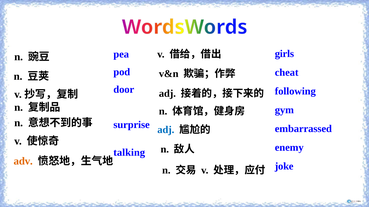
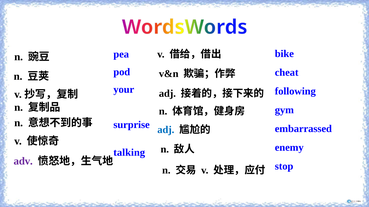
girls: girls -> bike
door: door -> your
adv colour: orange -> purple
joke: joke -> stop
